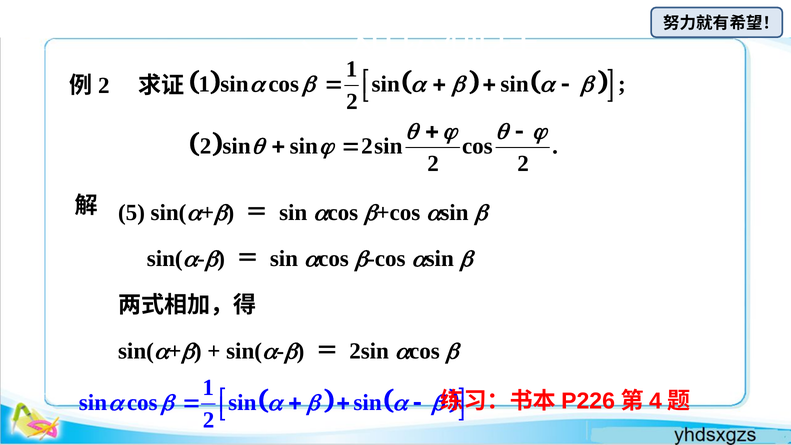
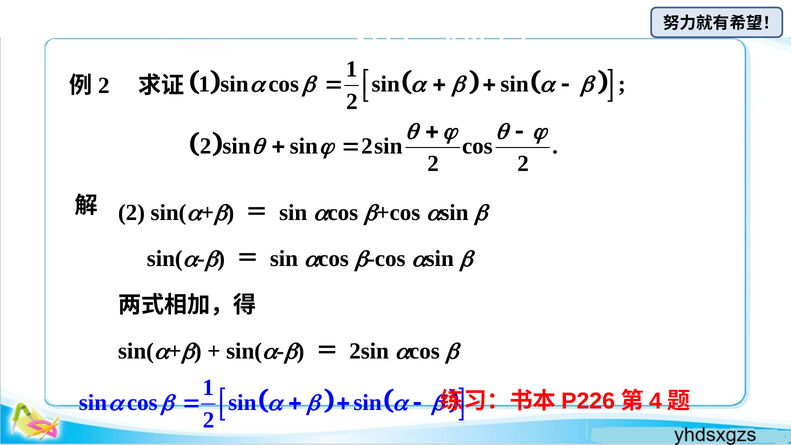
5 at (132, 212): 5 -> 2
